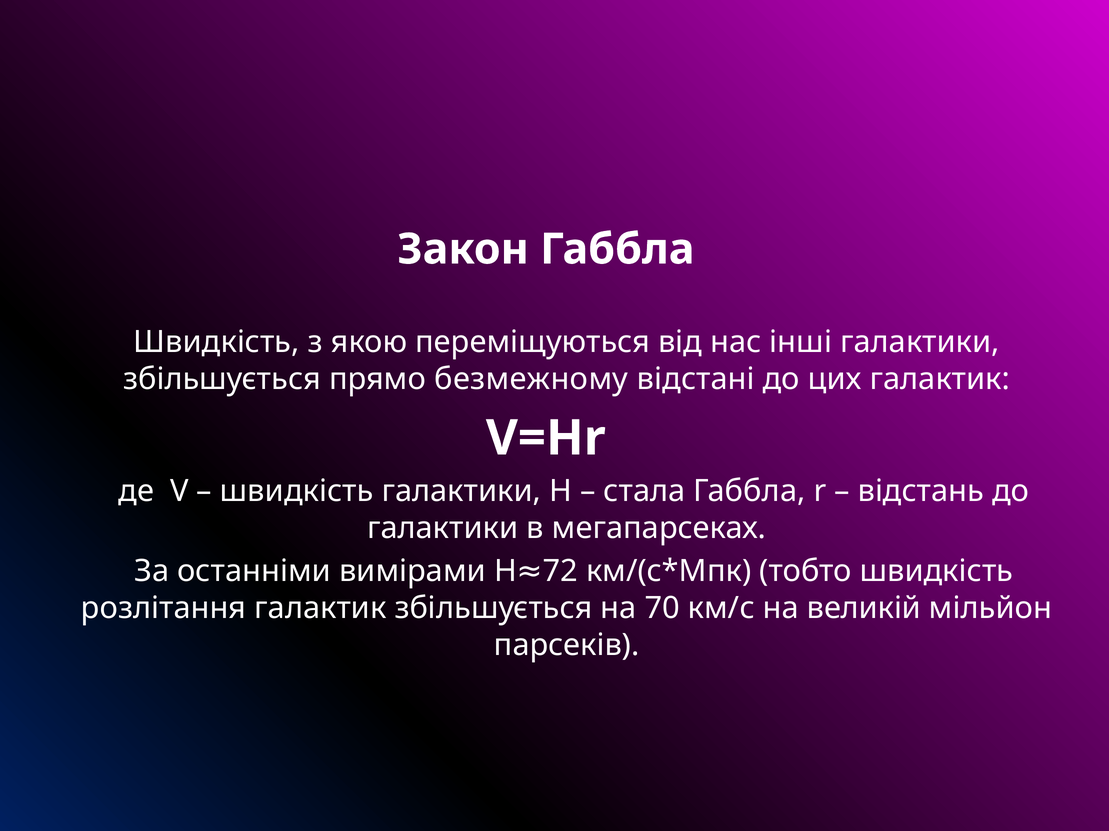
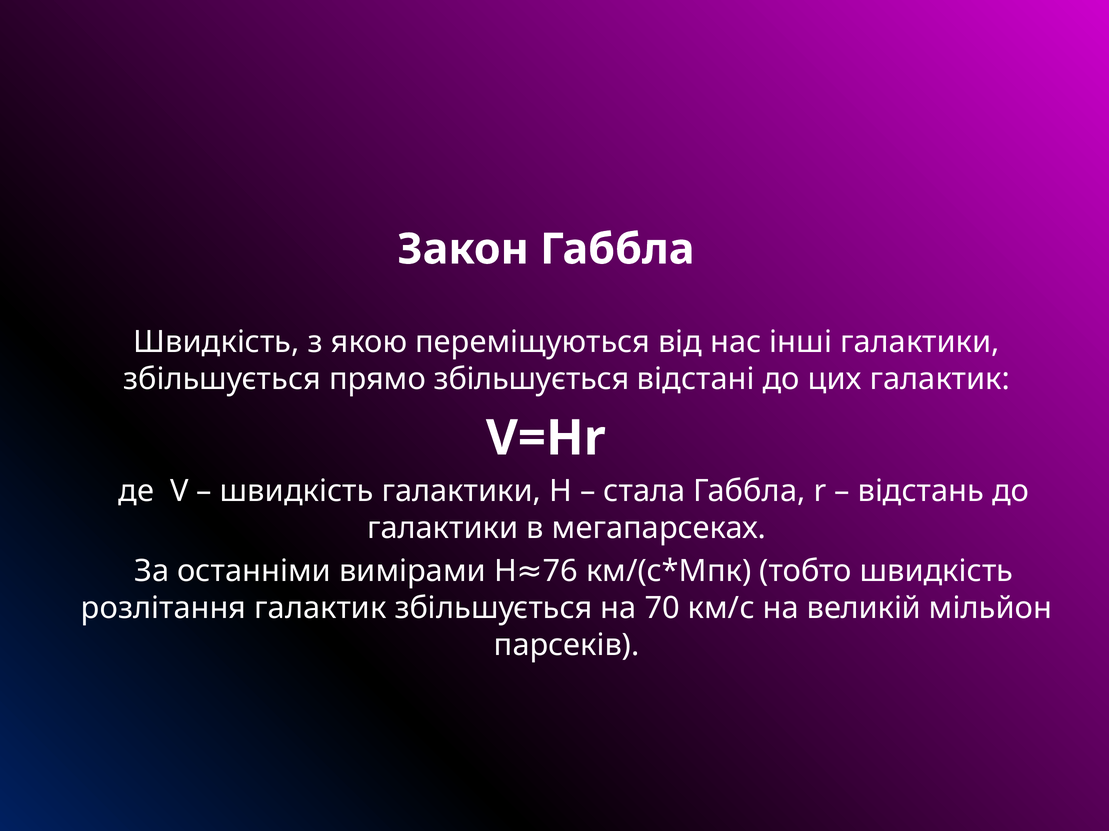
прямо безмежному: безмежному -> збільшується
72: 72 -> 76
